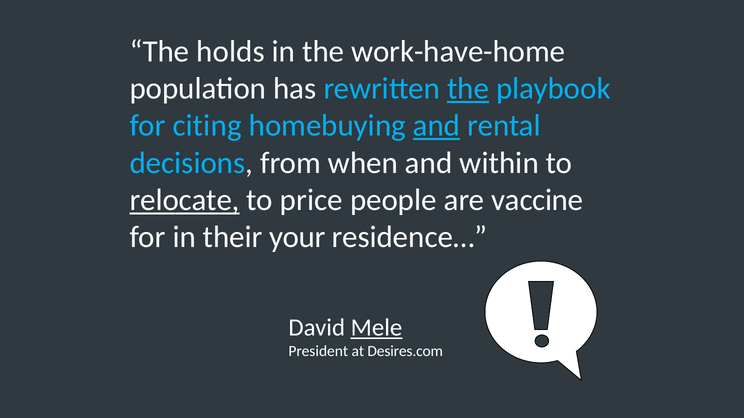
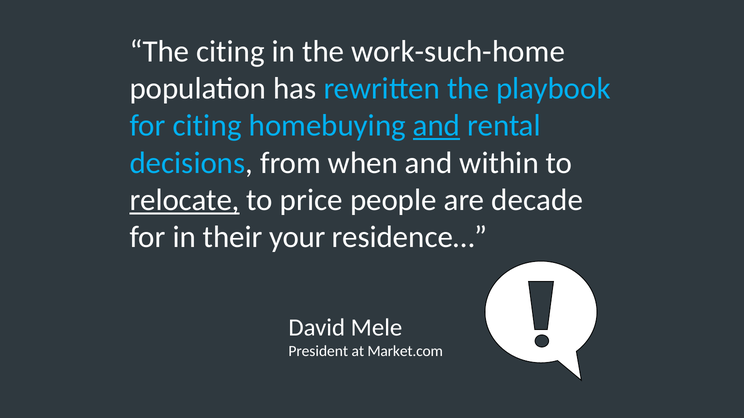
The holds: holds -> citing
work-have-home: work-have-home -> work-such-home
the at (468, 89) underline: present -> none
vaccine: vaccine -> decade
Mele underline: present -> none
Desires.com: Desires.com -> Market.com
